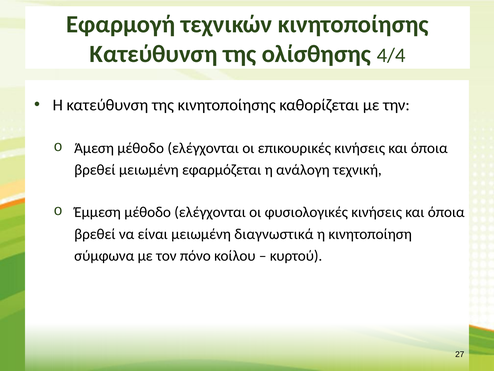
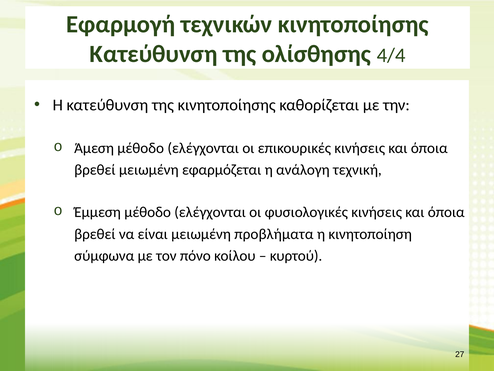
διαγνωστικά: διαγνωστικά -> προβλήματα
